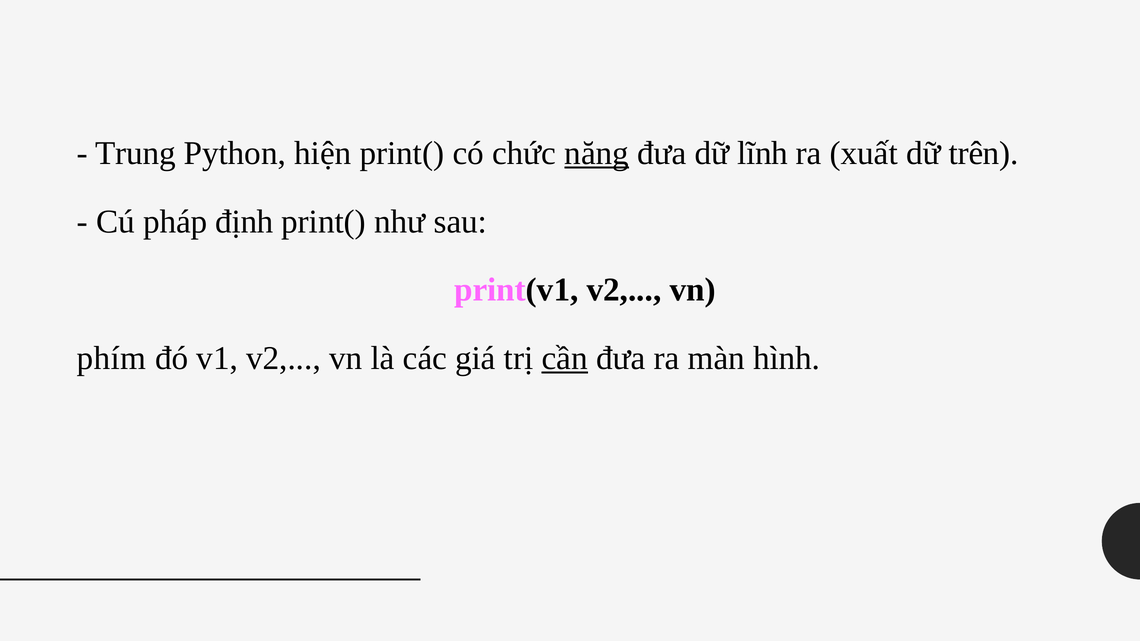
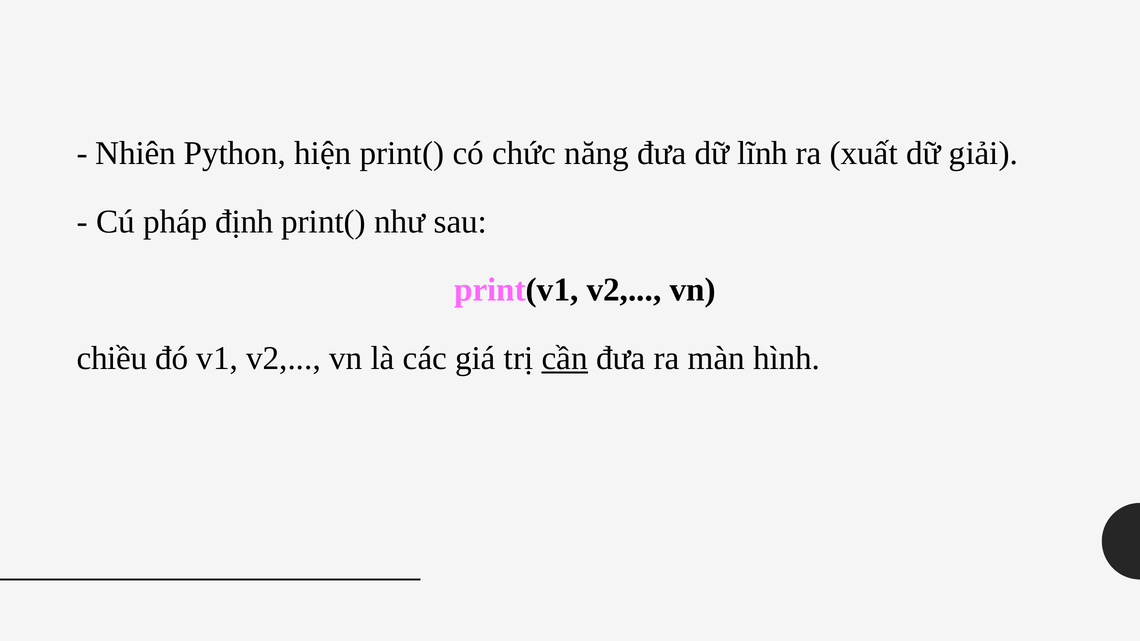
Trung: Trung -> Nhiên
năng underline: present -> none
trên: trên -> giải
phím: phím -> chiều
